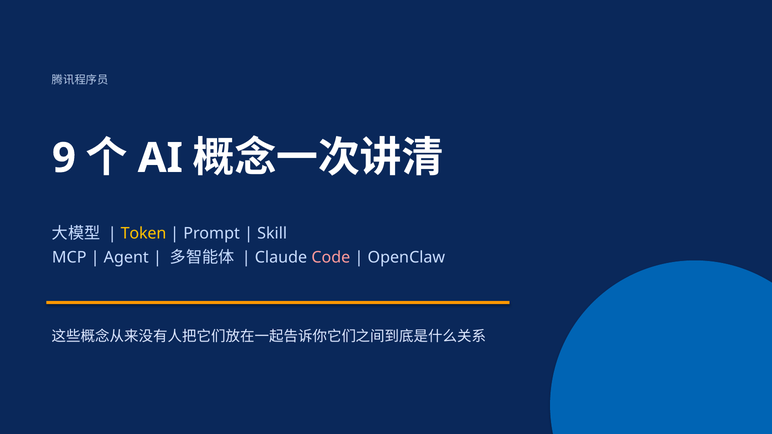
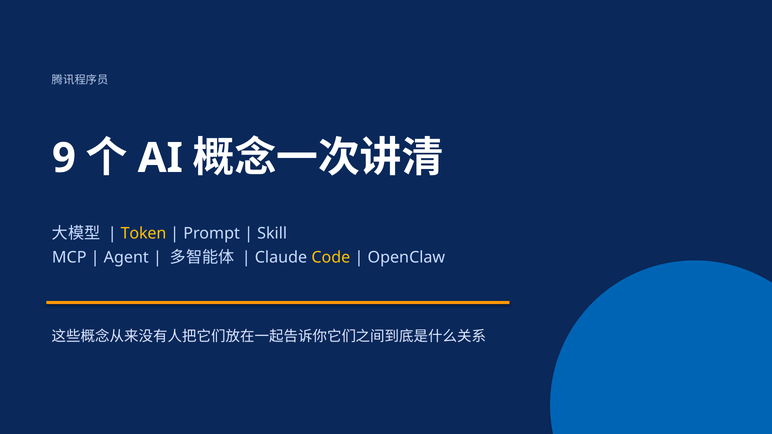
Code colour: pink -> yellow
